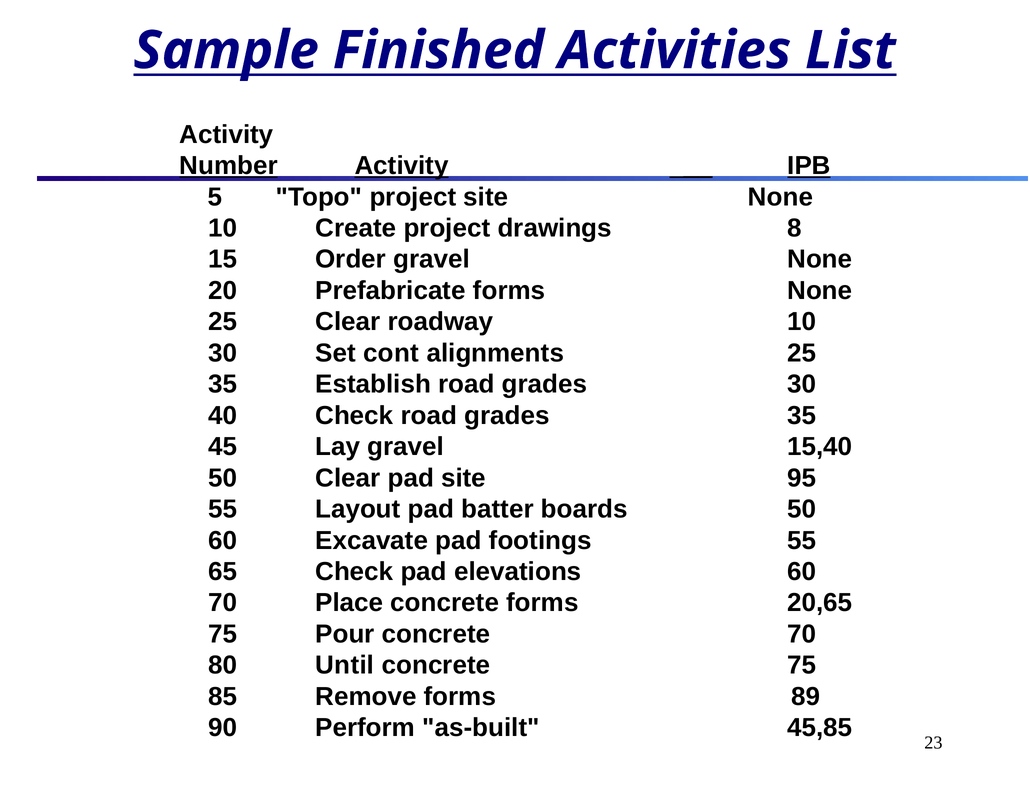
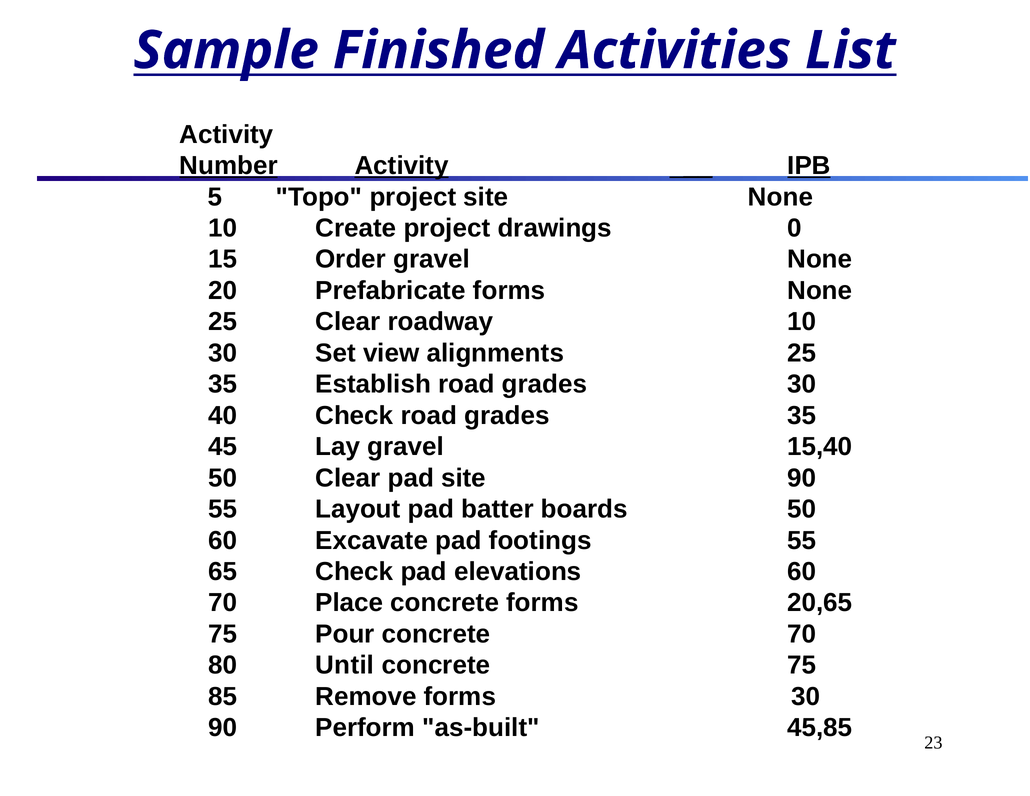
8: 8 -> 0
cont: cont -> view
site 95: 95 -> 90
forms 89: 89 -> 30
